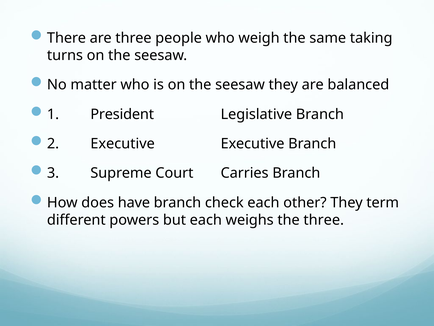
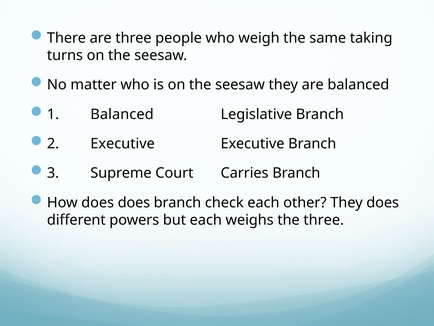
1 President: President -> Balanced
does have: have -> does
They term: term -> does
